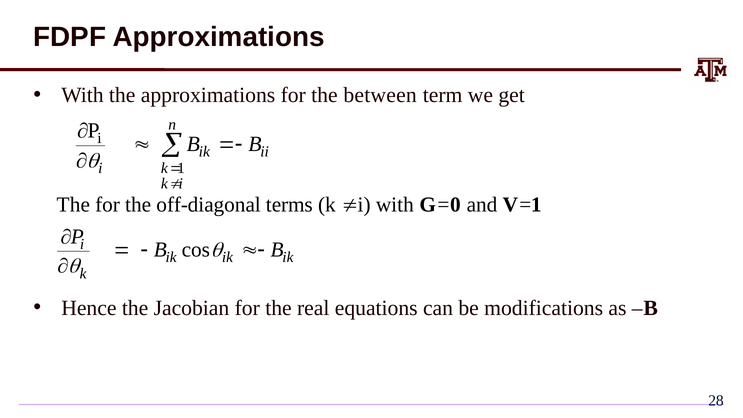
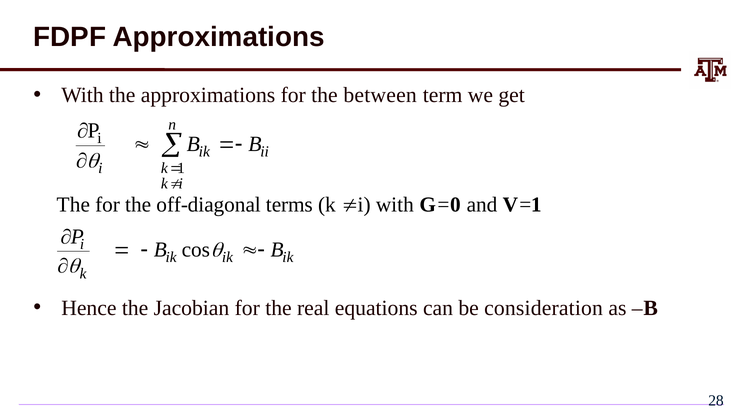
modifications: modifications -> consideration
